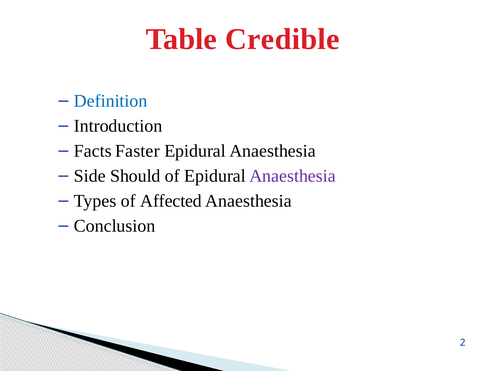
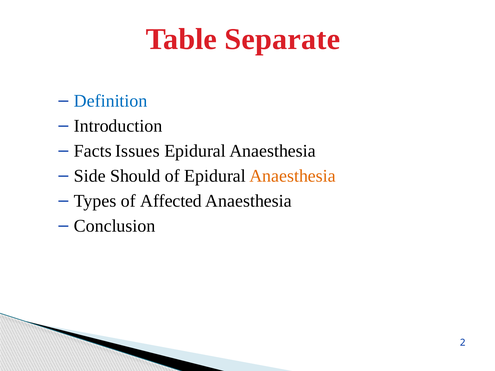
Credible: Credible -> Separate
Faster: Faster -> Issues
Anaesthesia at (293, 176) colour: purple -> orange
